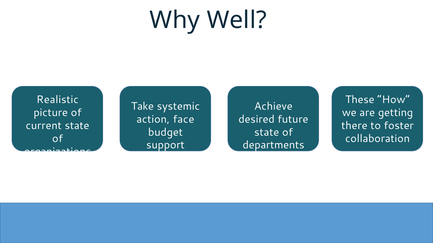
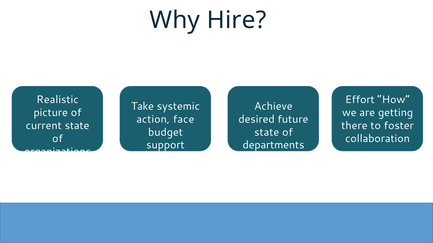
Well: Well -> Hire
These: These -> Effort
